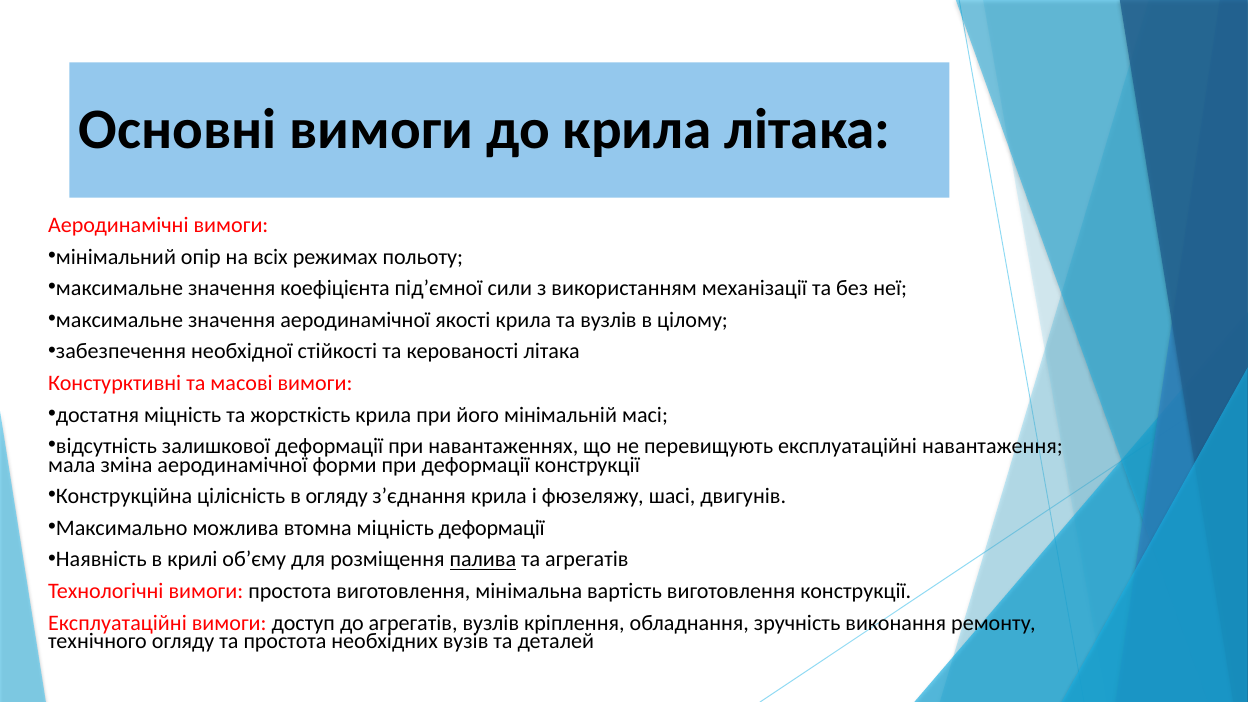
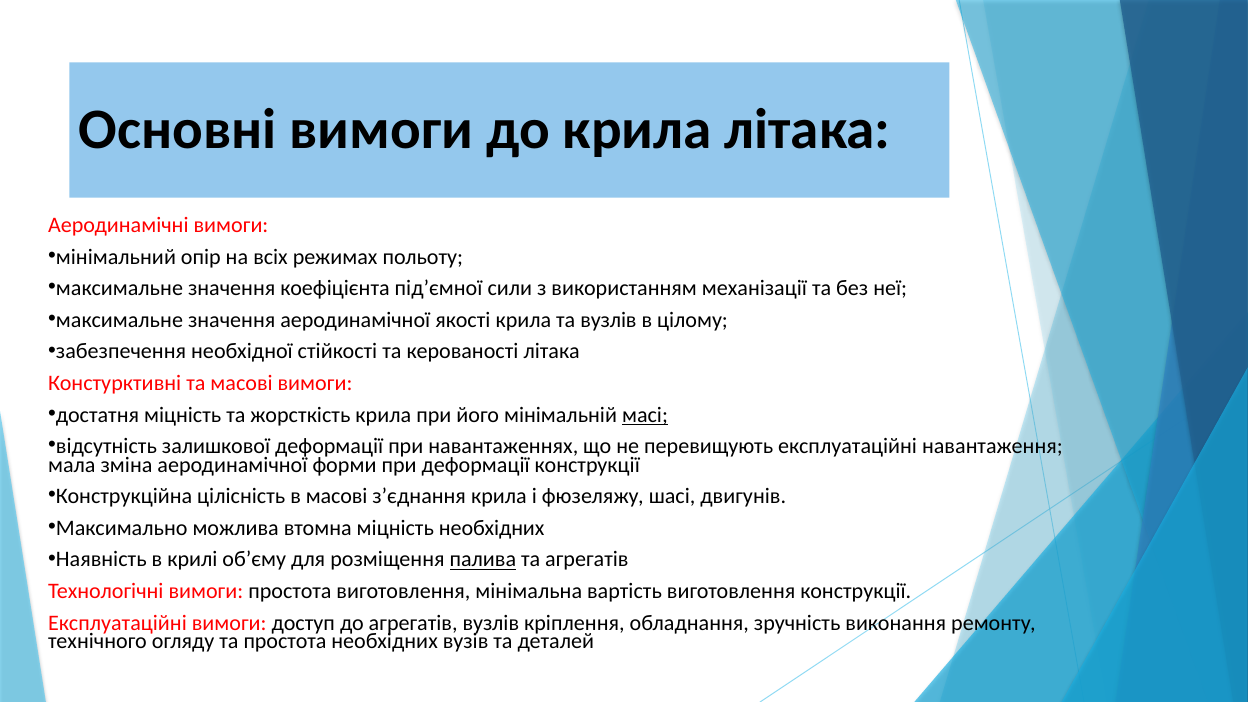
масі underline: none -> present
в огляду: огляду -> масові
міцність деформації: деформації -> необхідних
